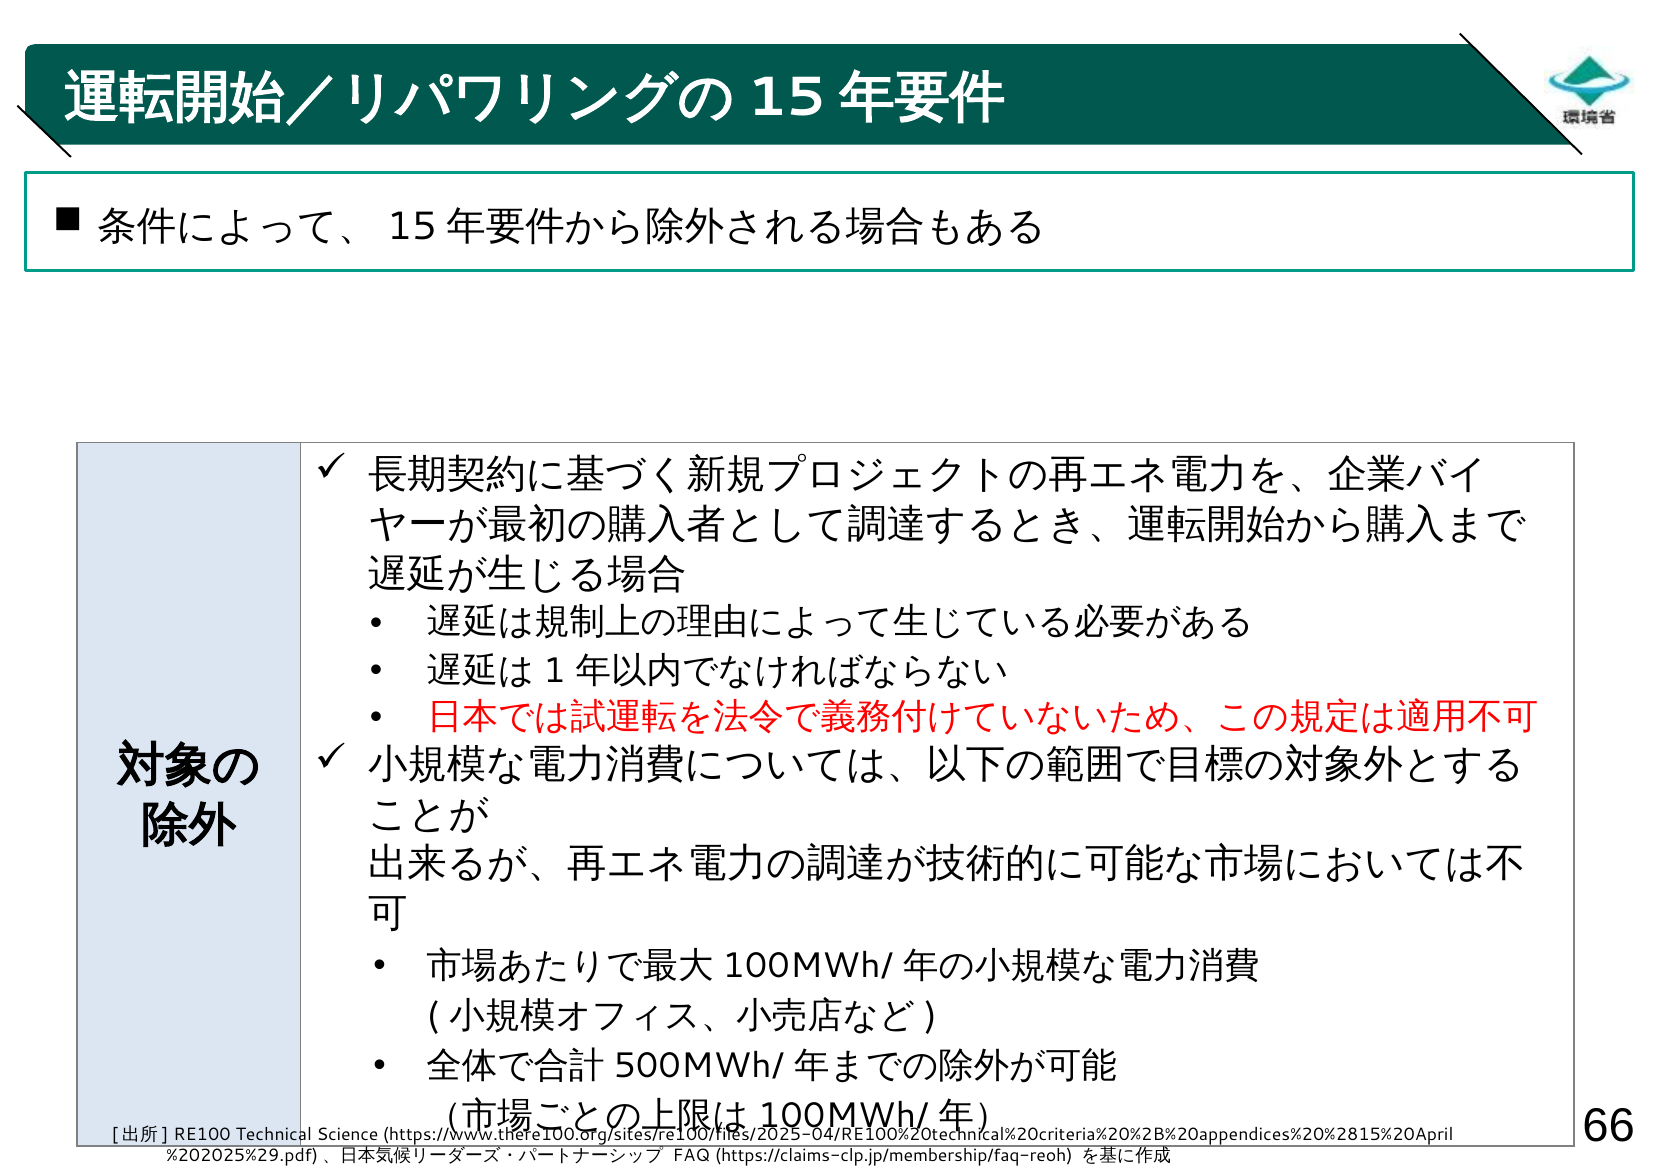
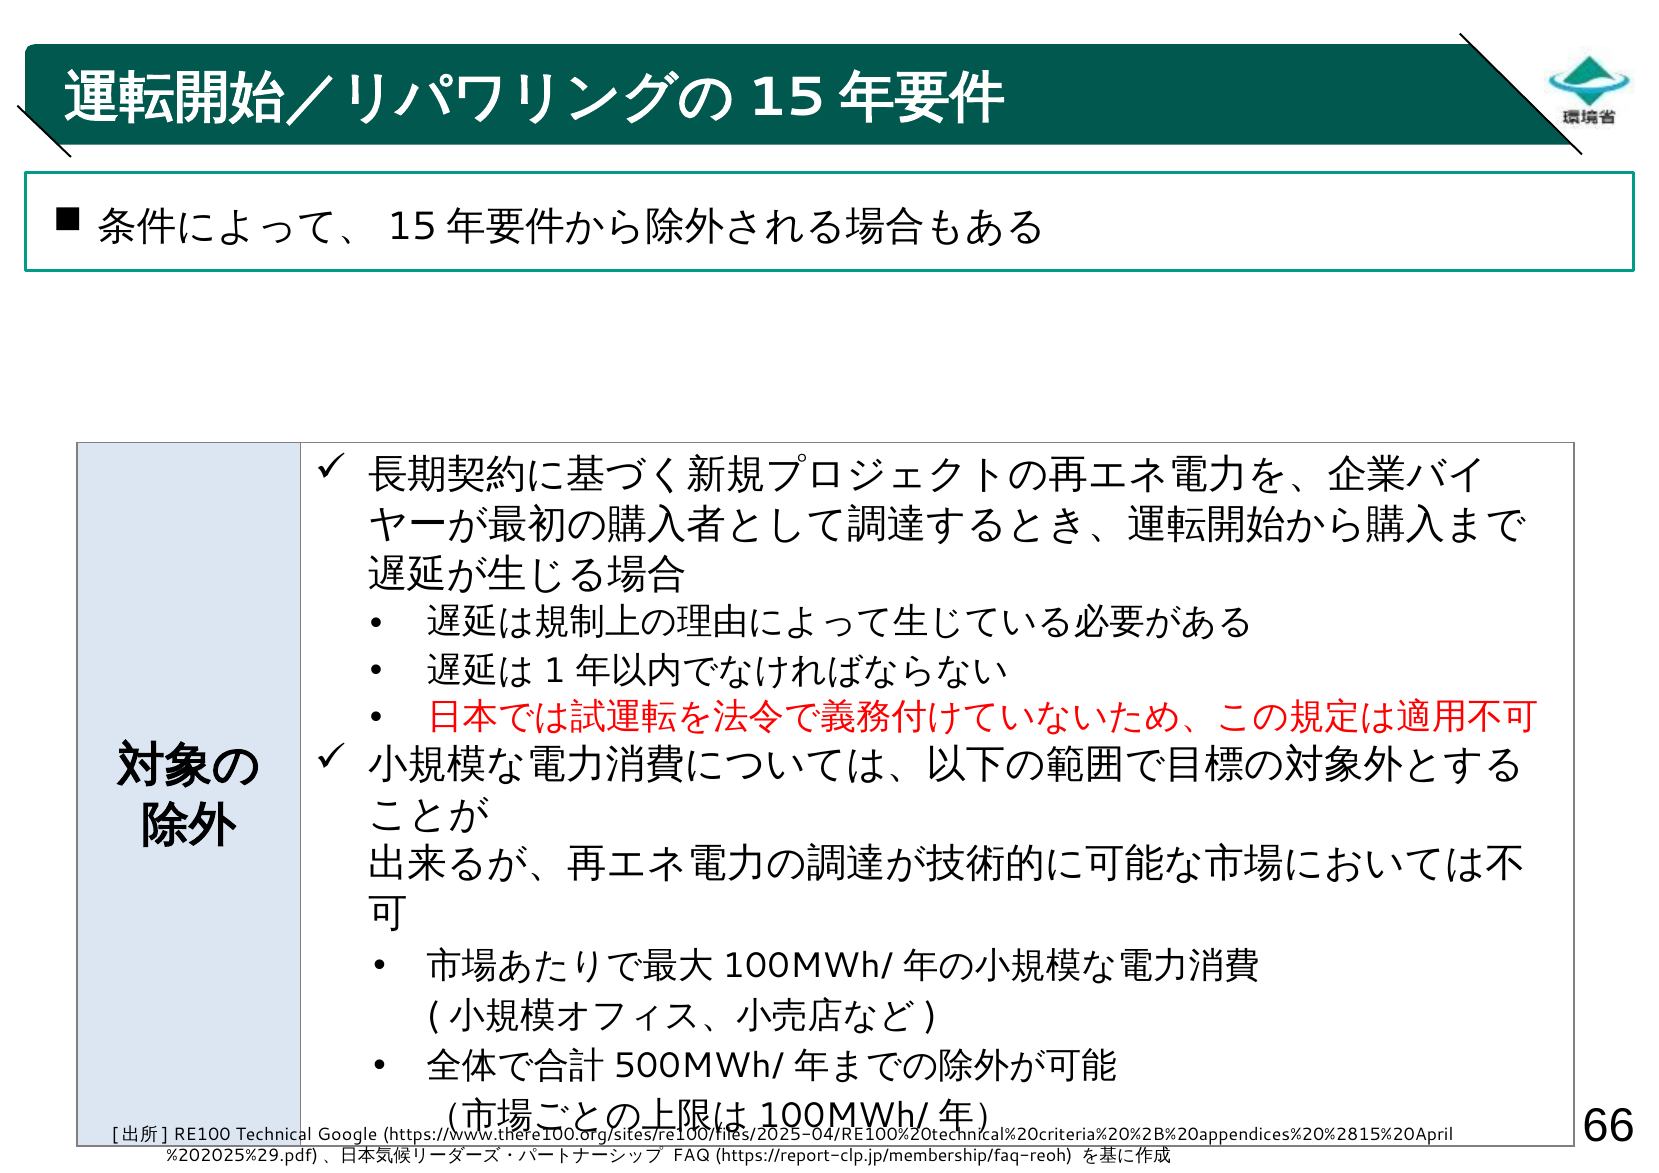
Science: Science -> Google
https://claims-clp.jp/membership/faq-reoh: https://claims-clp.jp/membership/faq-reoh -> https://report-clp.jp/membership/faq-reoh
